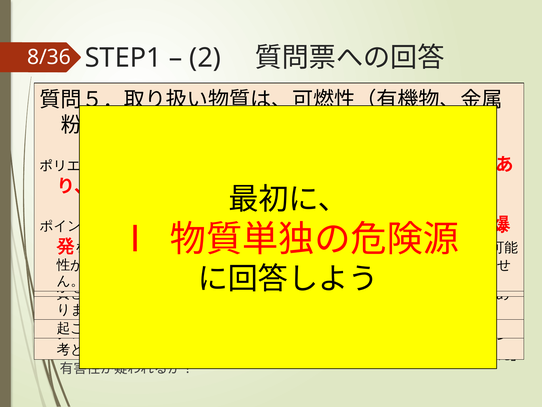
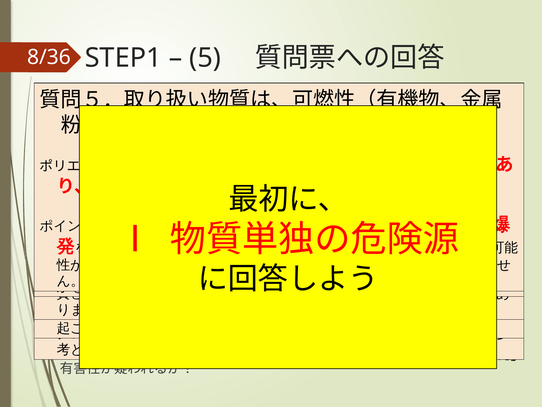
2: 2 -> 5
